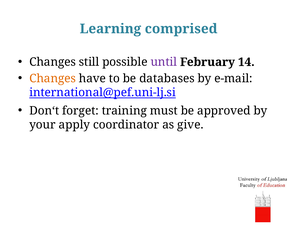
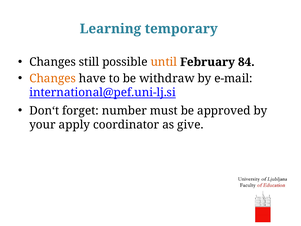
comprised: comprised -> temporary
until colour: purple -> orange
14: 14 -> 84
databases: databases -> withdraw
training: training -> number
